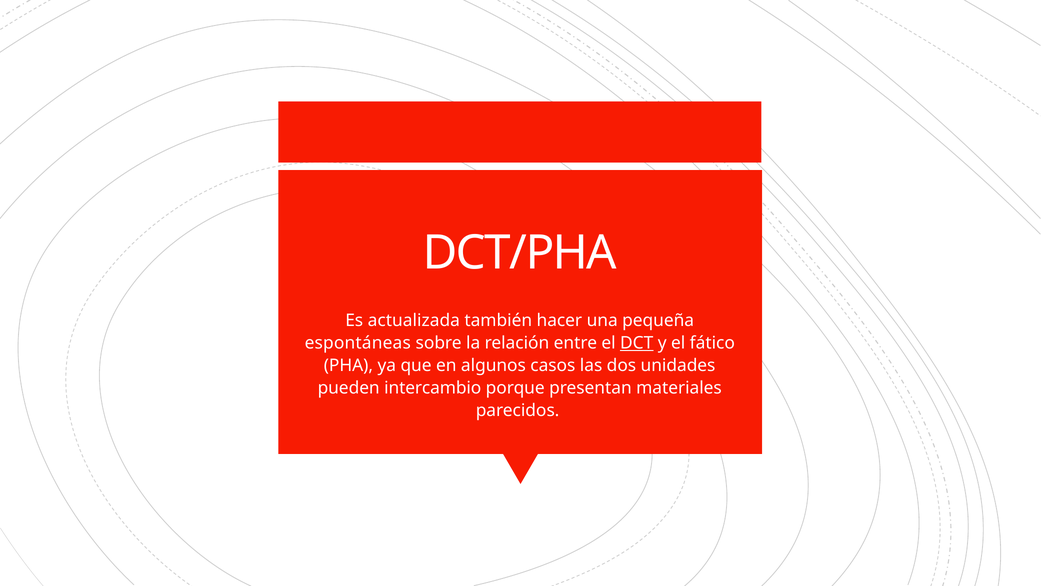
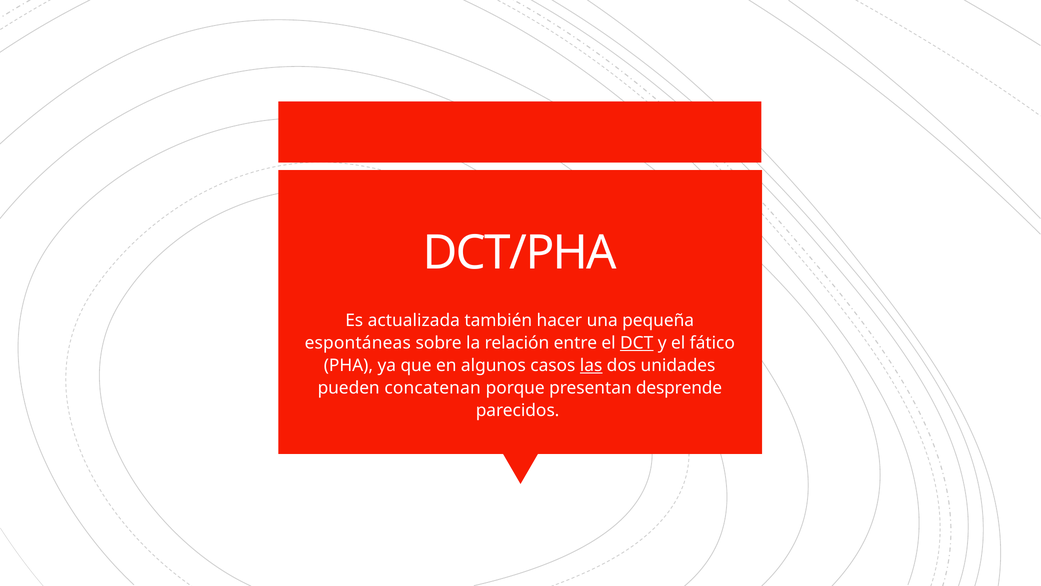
las underline: none -> present
intercambio: intercambio -> concatenan
materiales: materiales -> desprende
